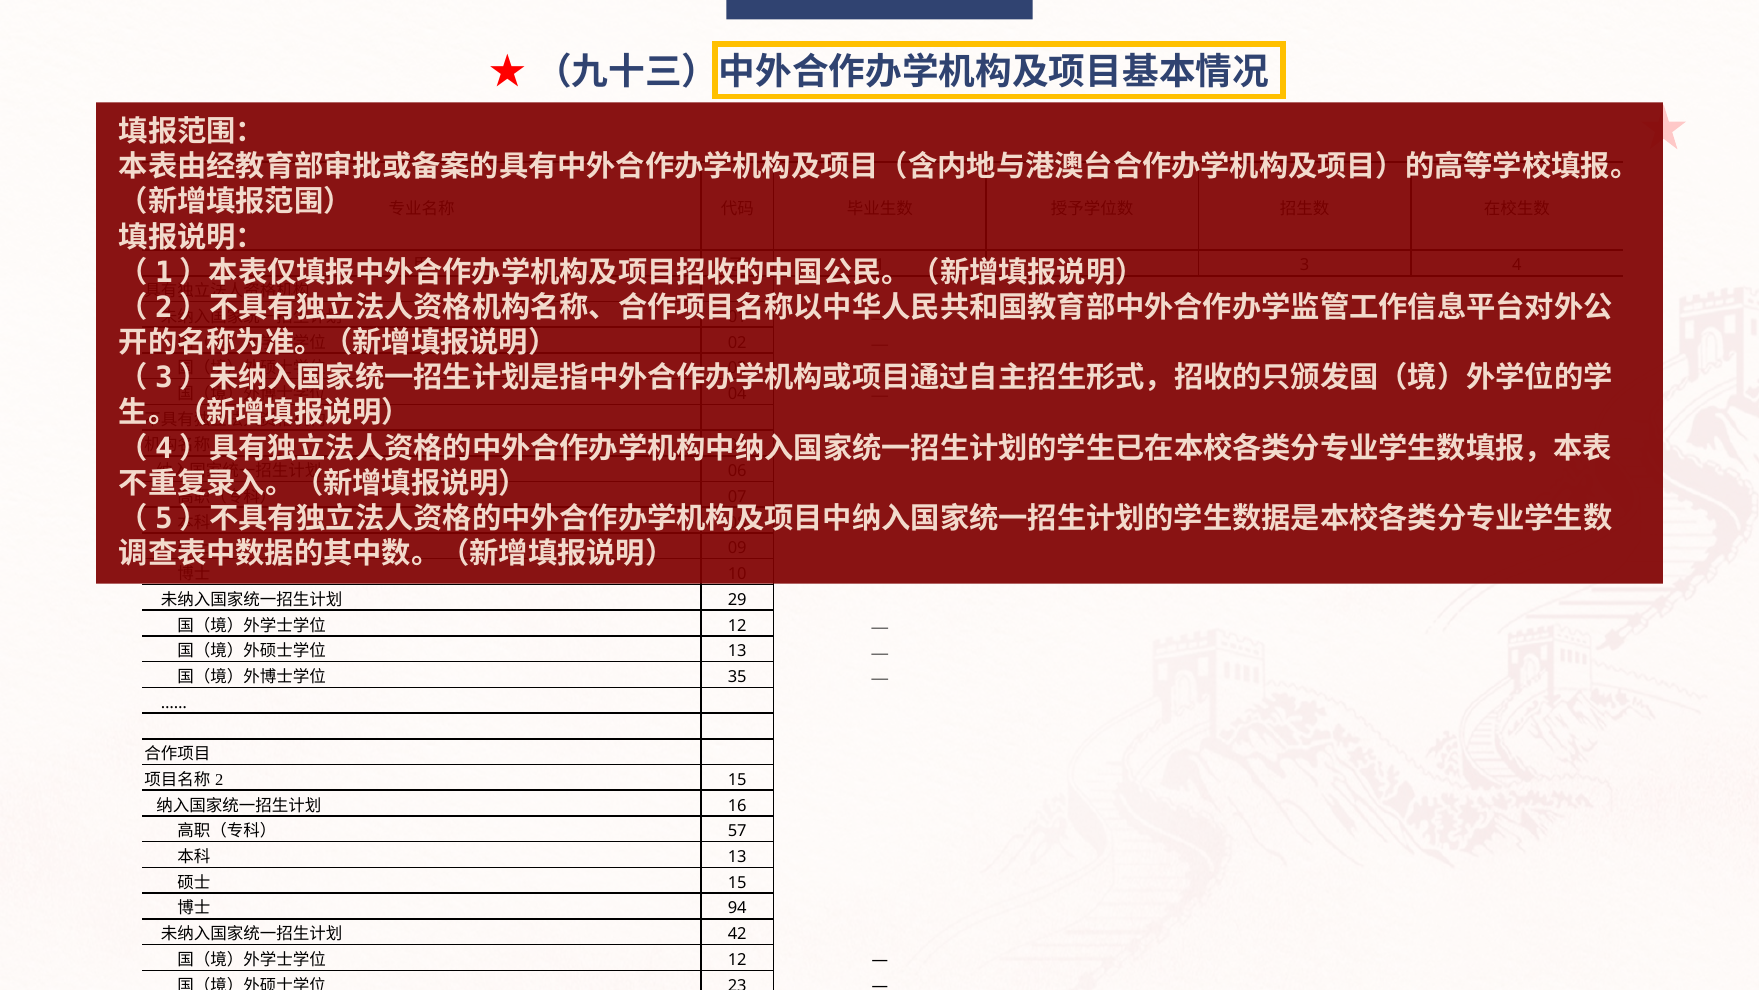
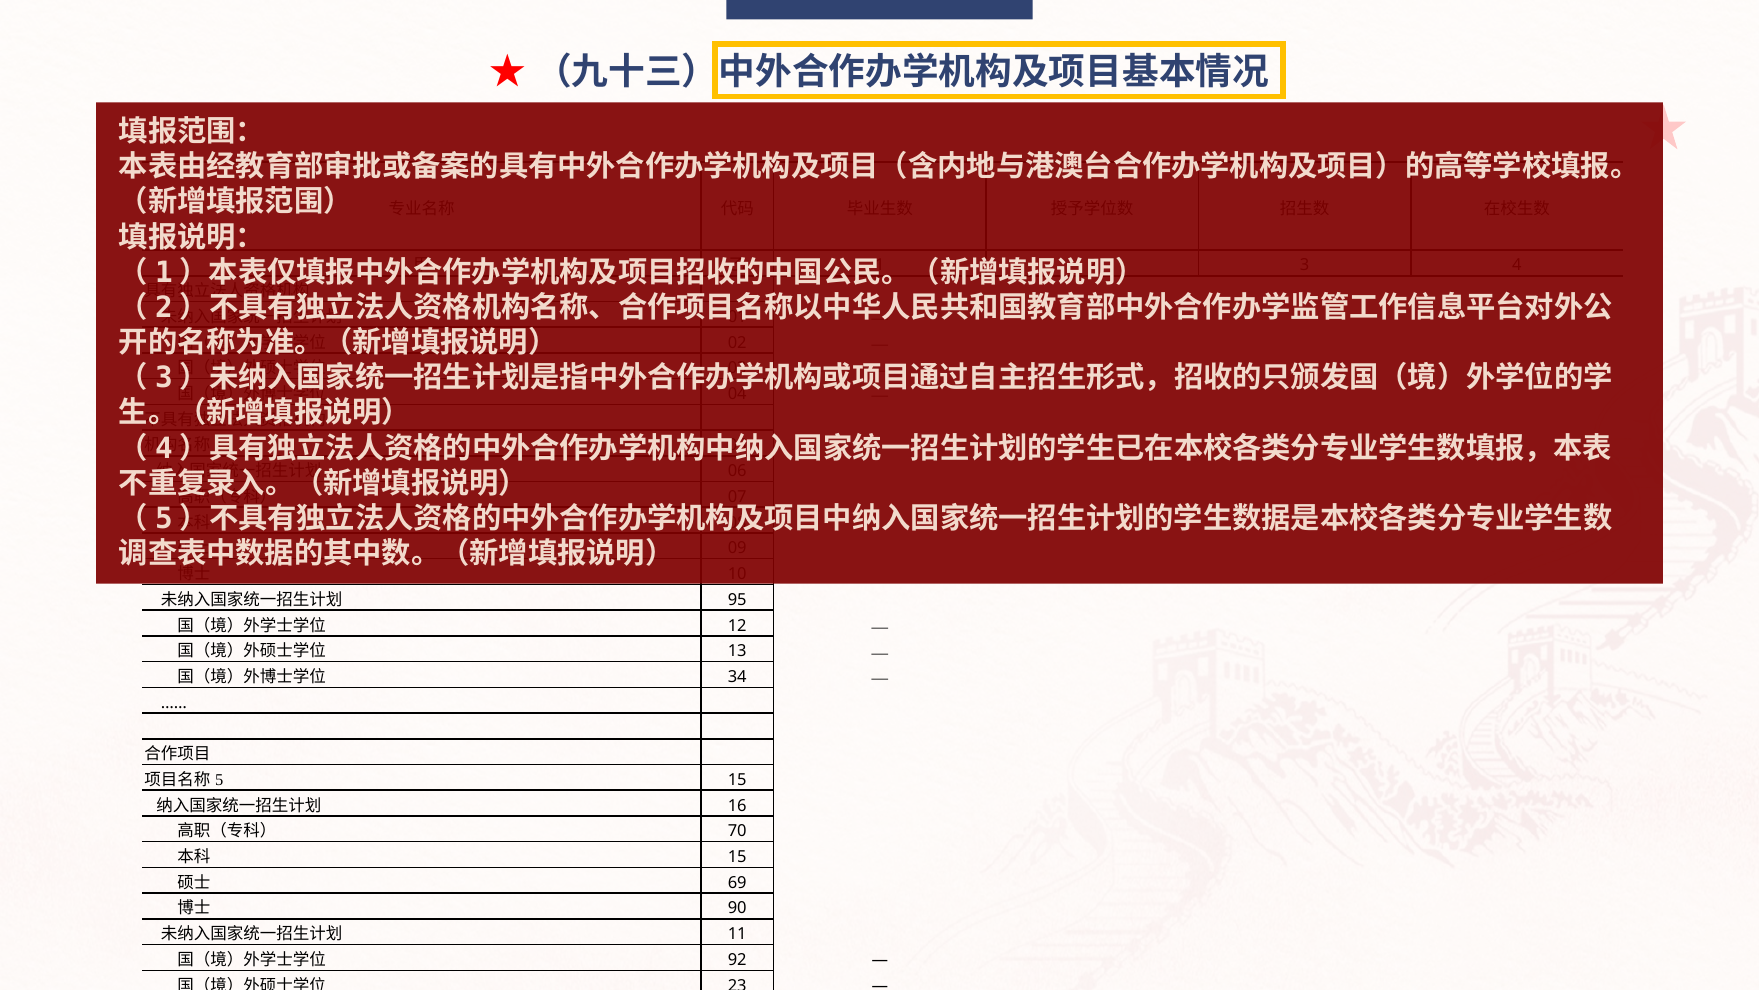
29: 29 -> 95
35: 35 -> 34
2 at (219, 779): 2 -> 5
57: 57 -> 70
13 at (737, 857): 13 -> 15
15 at (737, 882): 15 -> 69
94: 94 -> 90
42: 42 -> 11
12 at (737, 959): 12 -> 92
